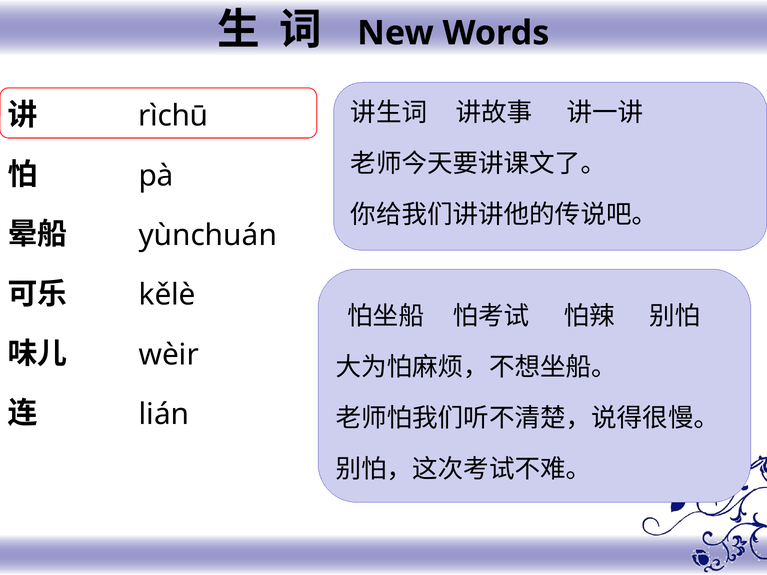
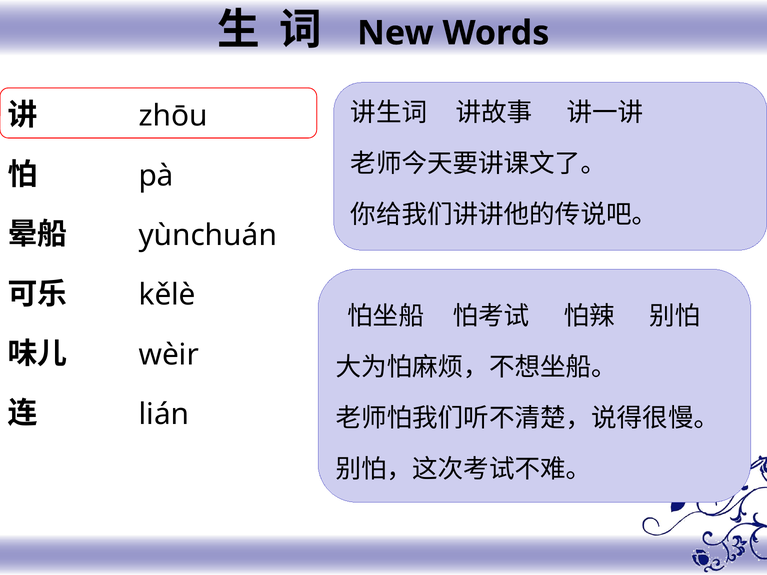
rìchū: rìchū -> zhōu
